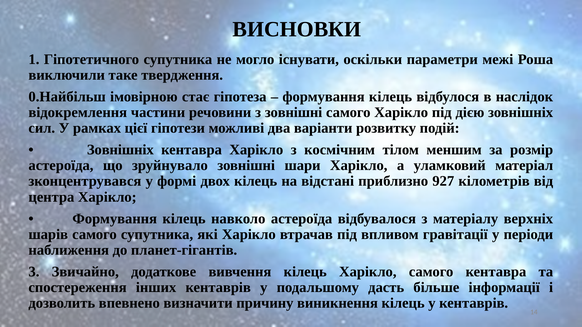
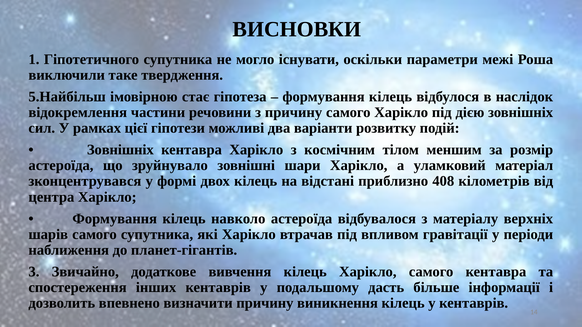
0.Найбільш: 0.Найбільш -> 5.Найбільш
з зовнішні: зовнішні -> причину
927: 927 -> 408
